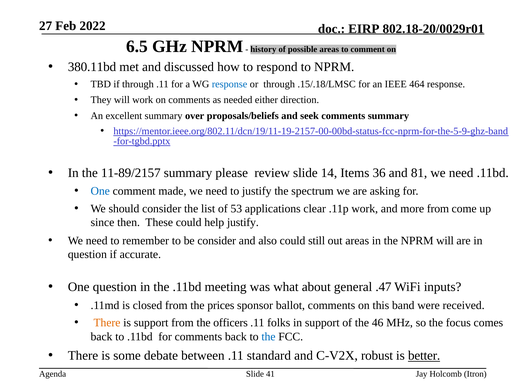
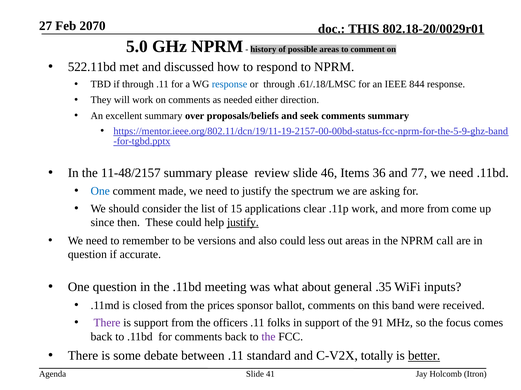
2022: 2022 -> 2070
EIRP at (364, 29): EIRP -> THIS
6.5: 6.5 -> 5.0
380.11bd: 380.11bd -> 522.11bd
.15/.18/LMSC: .15/.18/LMSC -> .61/.18/LMSC
464: 464 -> 844
11-89/2157: 11-89/2157 -> 11-48/2157
14: 14 -> 46
81: 81 -> 77
53: 53 -> 15
justify at (243, 223) underline: none -> present
be consider: consider -> versions
still: still -> less
NPRM will: will -> call
.47: .47 -> .35
There at (107, 323) colour: orange -> purple
46: 46 -> 91
the at (269, 337) colour: blue -> purple
robust: robust -> totally
